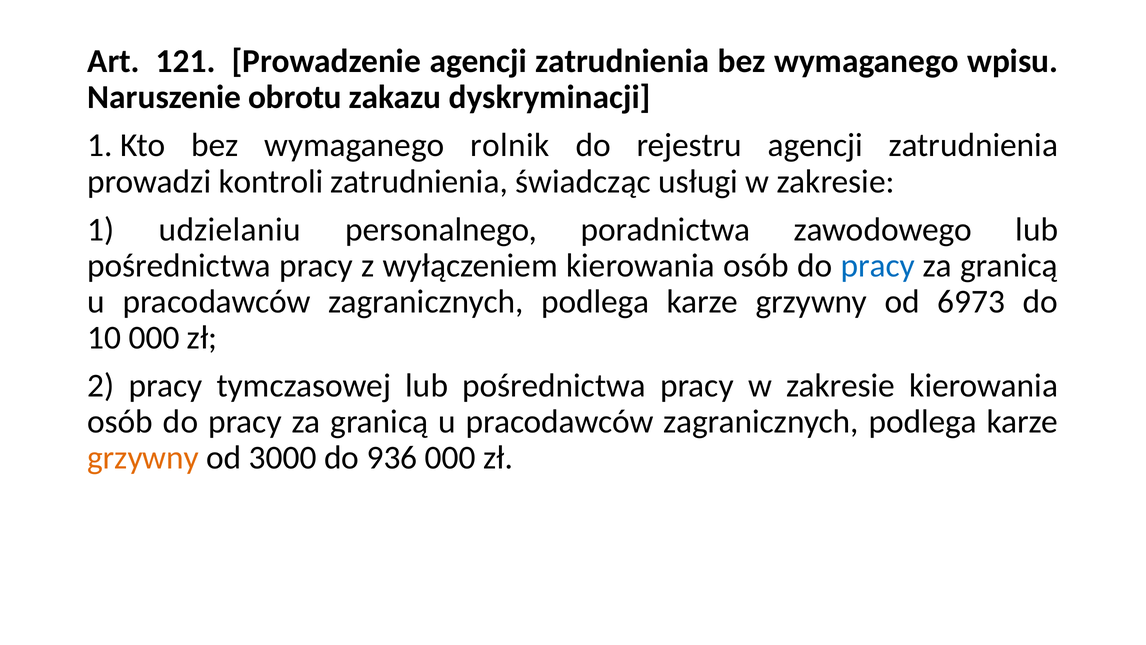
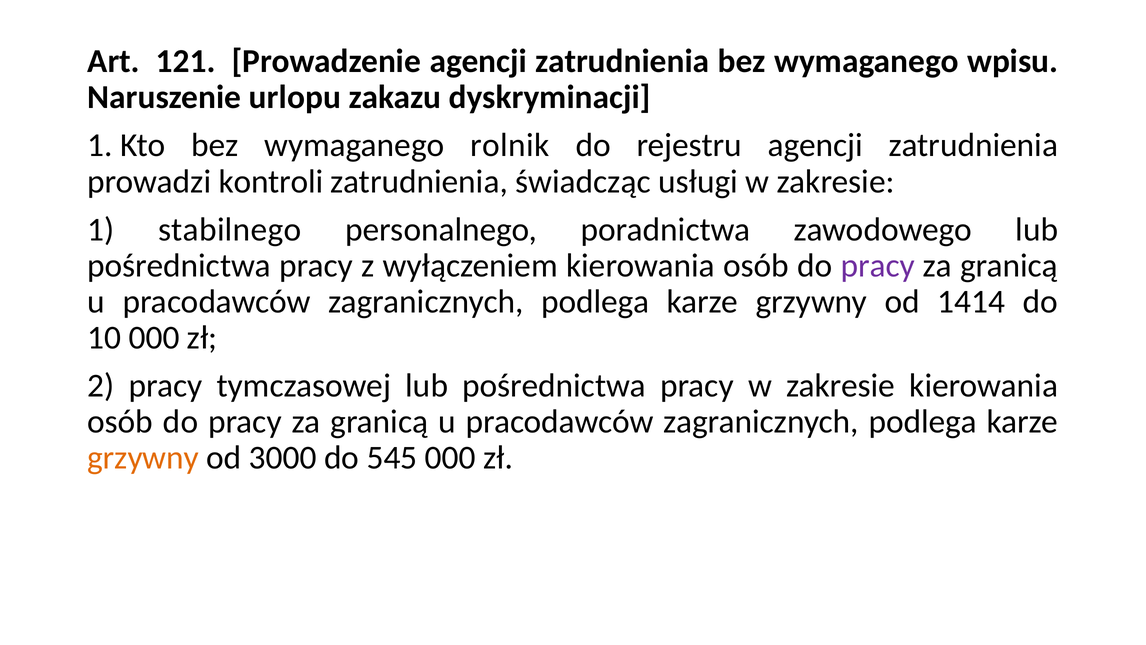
obrotu: obrotu -> urlopu
udzielaniu: udzielaniu -> stabilnego
pracy at (878, 265) colour: blue -> purple
6973: 6973 -> 1414
936: 936 -> 545
